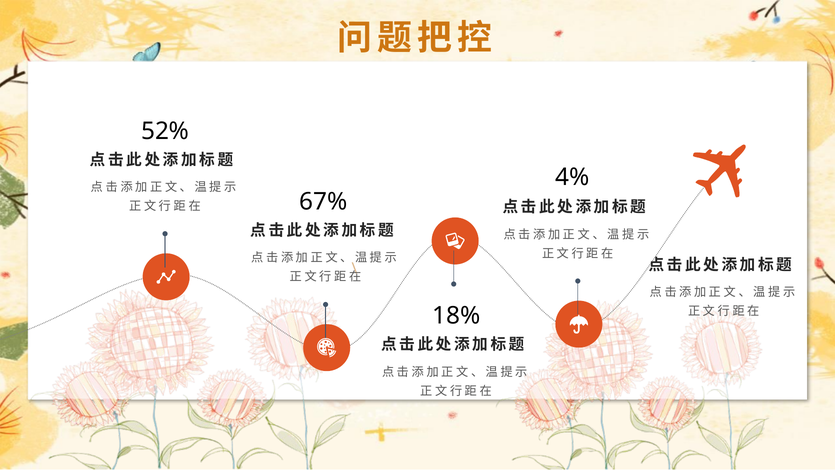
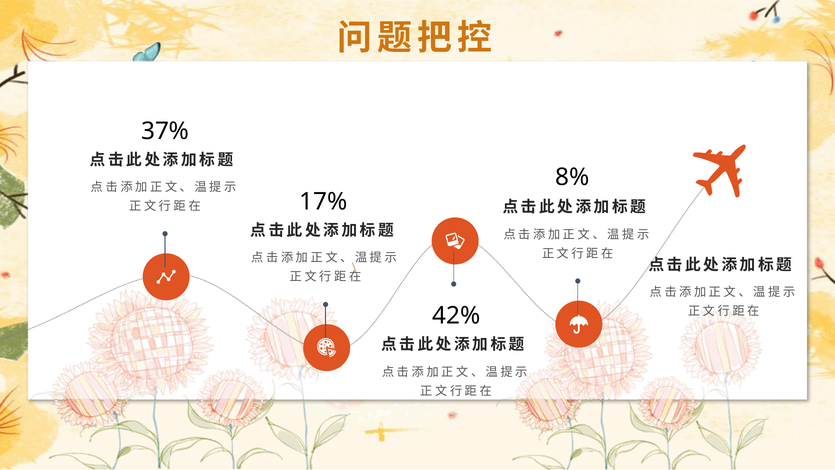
52%: 52% -> 37%
4%: 4% -> 8%
67%: 67% -> 17%
18%: 18% -> 42%
